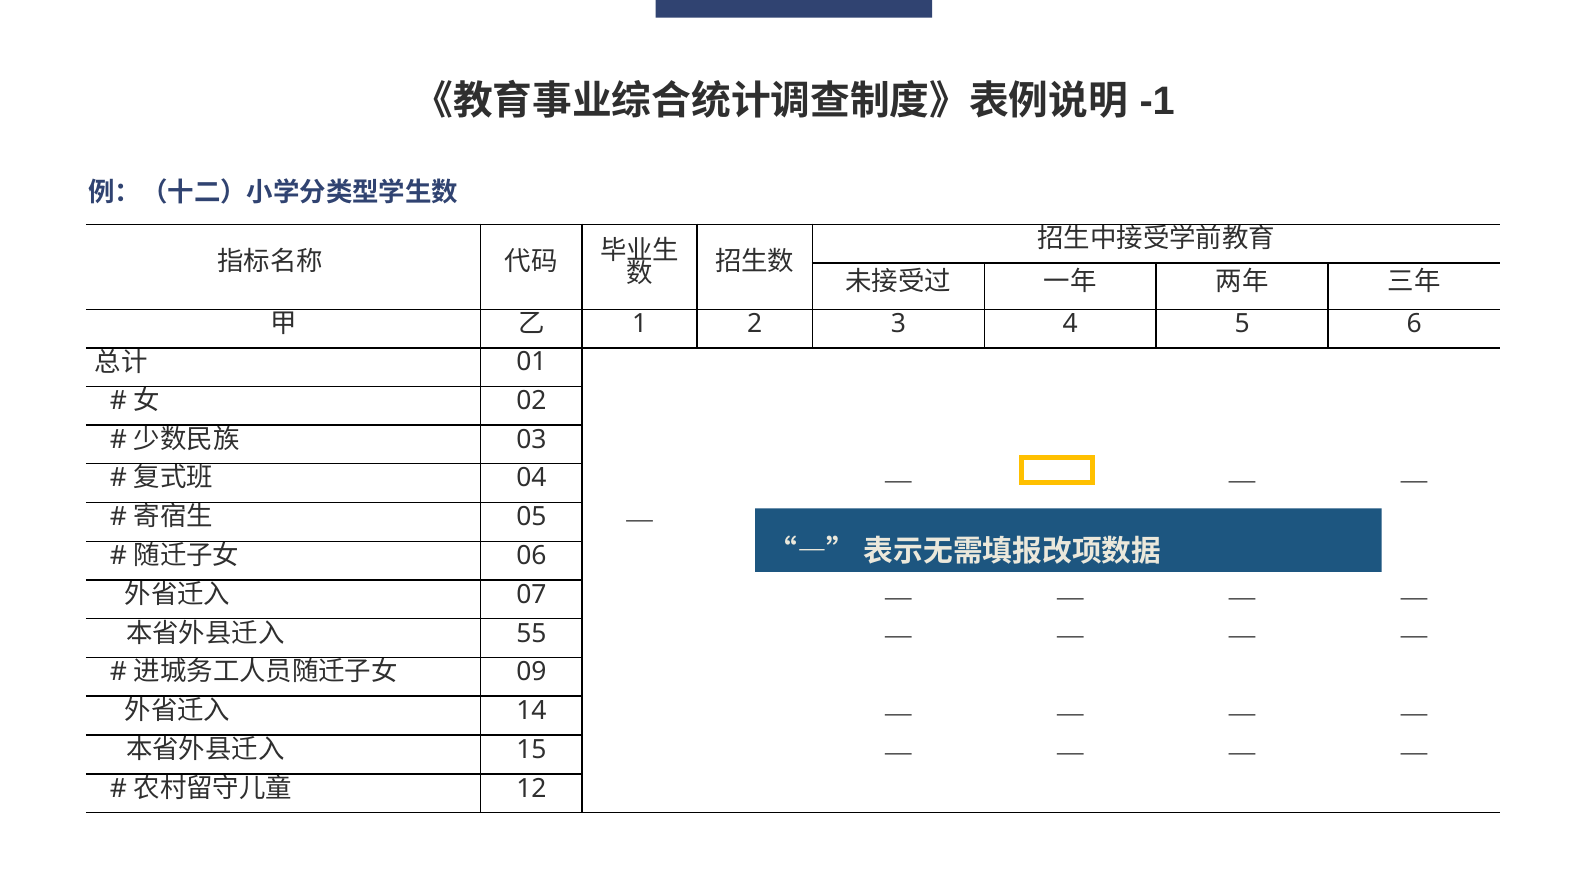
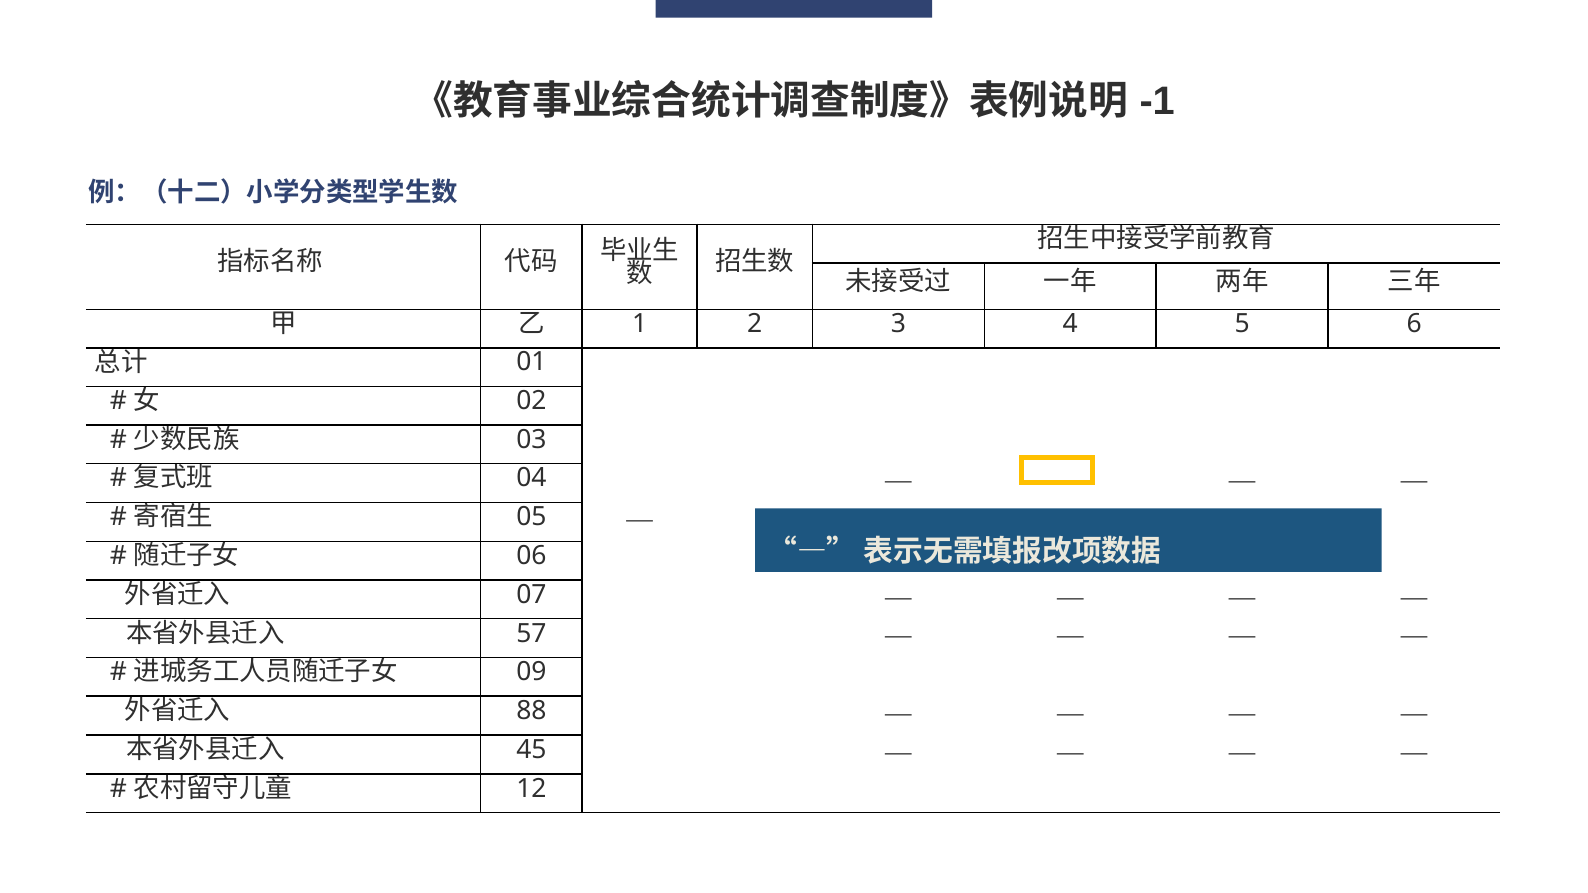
55: 55 -> 57
14: 14 -> 88
15: 15 -> 45
